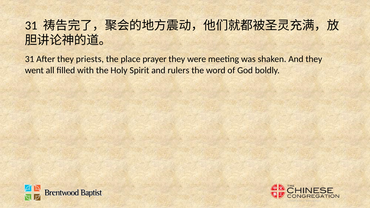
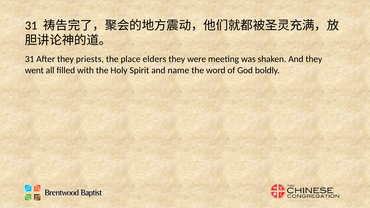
prayer: prayer -> elders
rulers: rulers -> name
